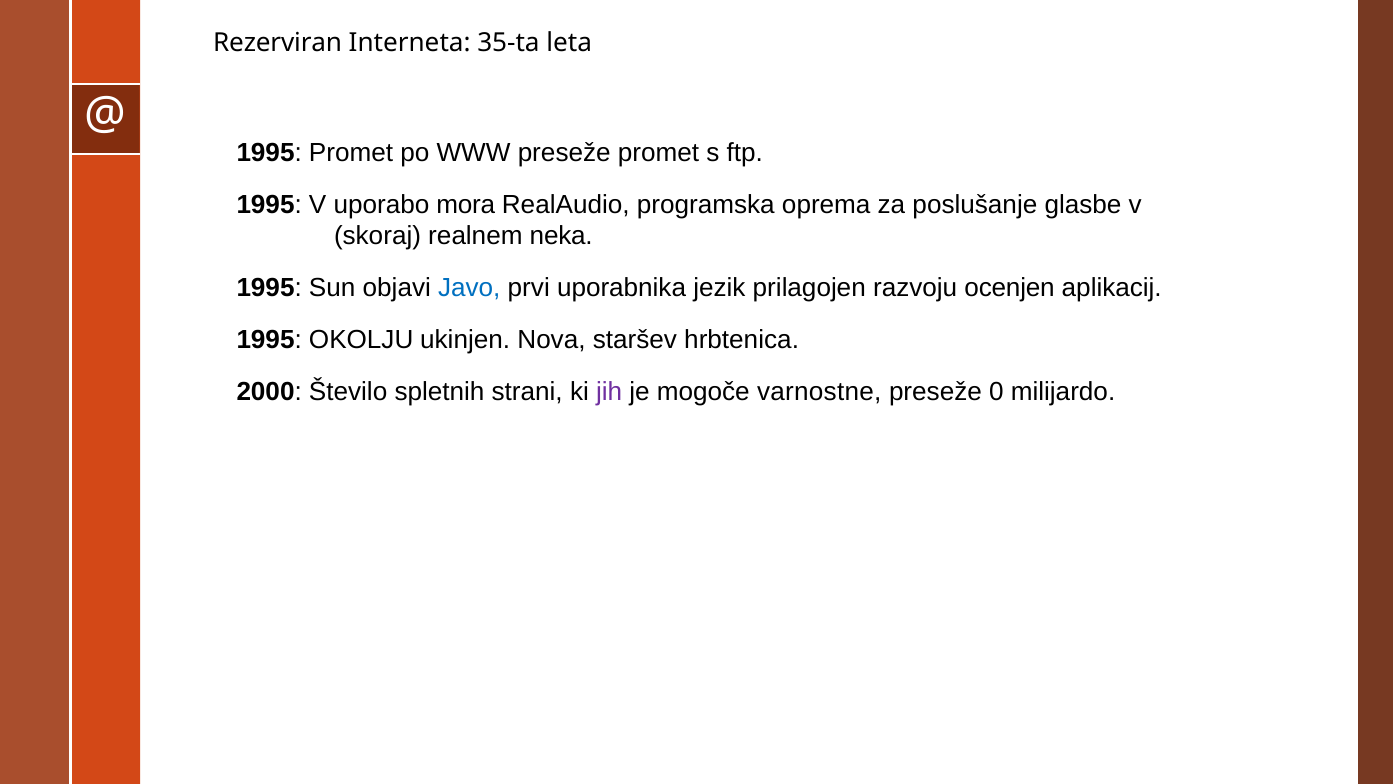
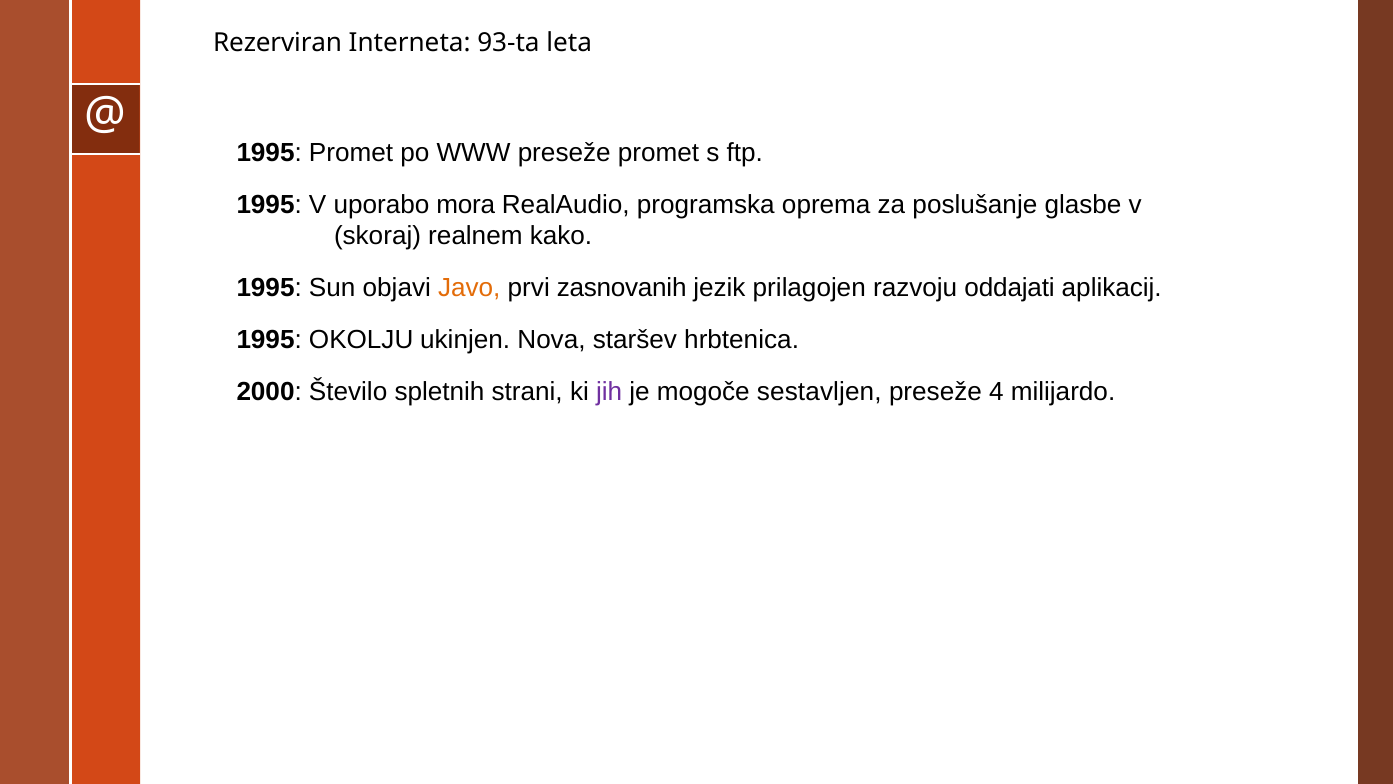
35-ta: 35-ta -> 93-ta
neka: neka -> kako
Javo colour: blue -> orange
uporabnika: uporabnika -> zasnovanih
ocenjen: ocenjen -> oddajati
varnostne: varnostne -> sestavljen
0: 0 -> 4
